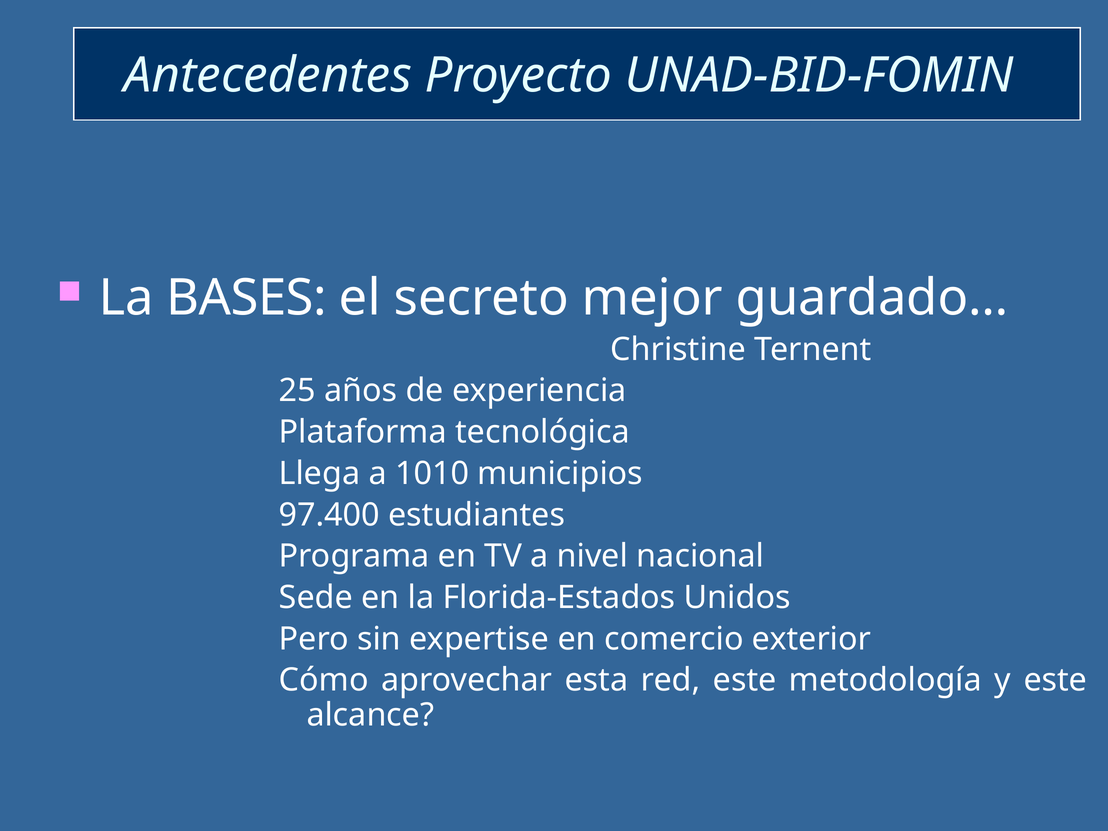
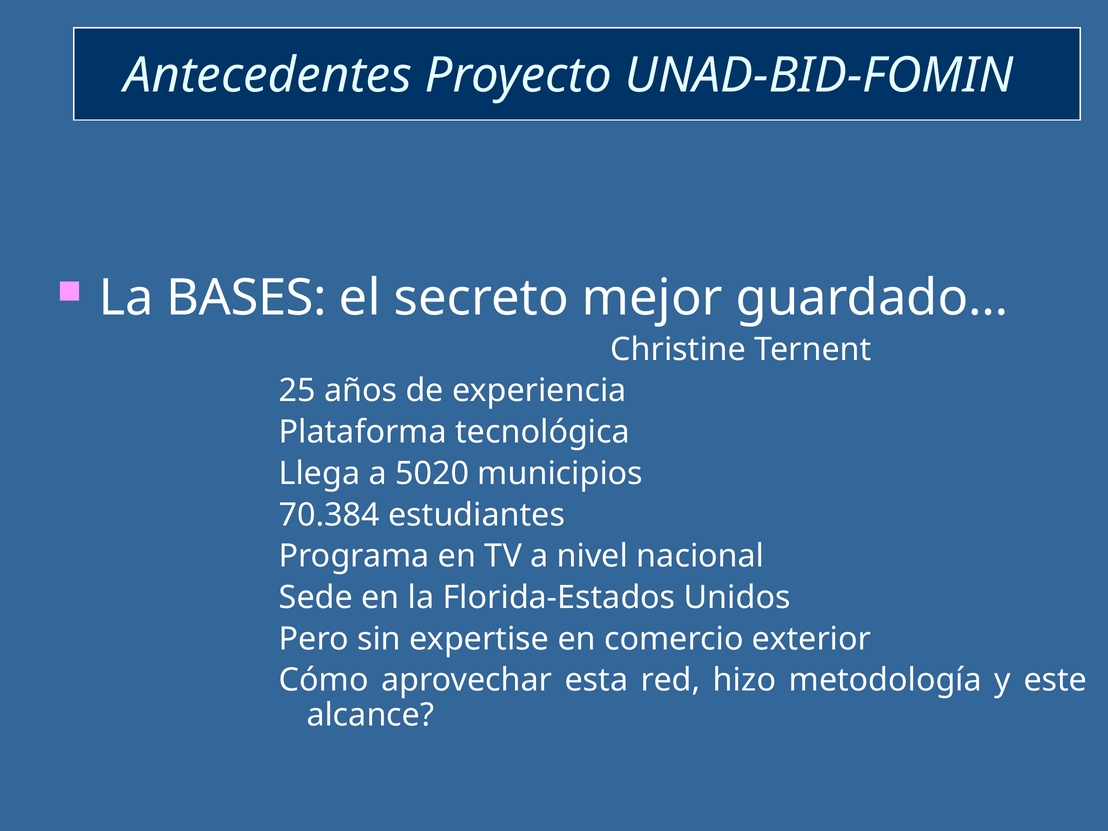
1010: 1010 -> 5020
97.400: 97.400 -> 70.384
red este: este -> hizo
